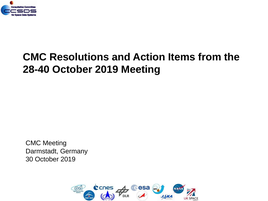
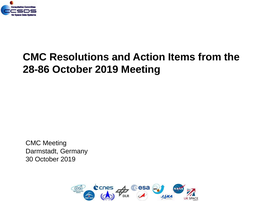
28-40: 28-40 -> 28-86
